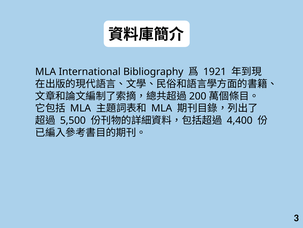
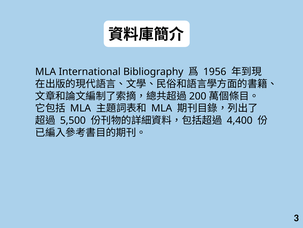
1921: 1921 -> 1956
